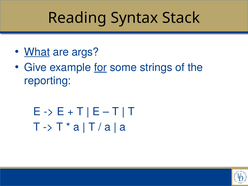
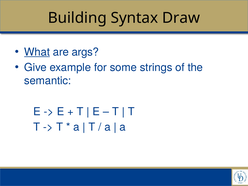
Reading: Reading -> Building
Stack: Stack -> Draw
for underline: present -> none
reporting: reporting -> semantic
